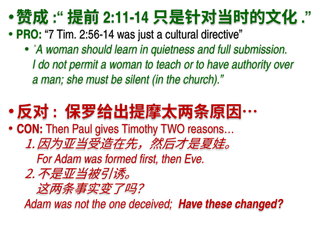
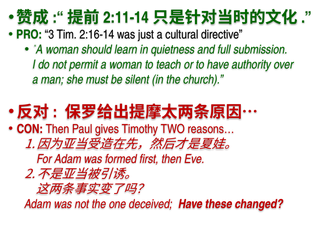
7: 7 -> 3
2:56-14: 2:56-14 -> 2:16-14
